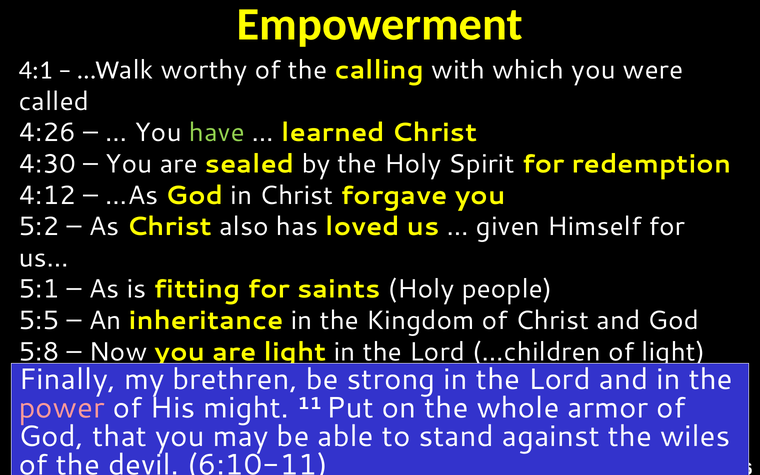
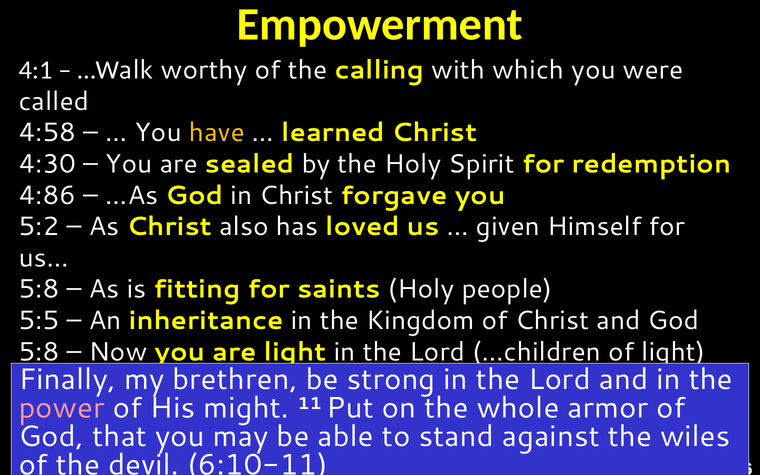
4:26: 4:26 -> 4:58
have colour: light green -> yellow
4:12: 4:12 -> 4:86
5:1 at (39, 289): 5:1 -> 5:8
